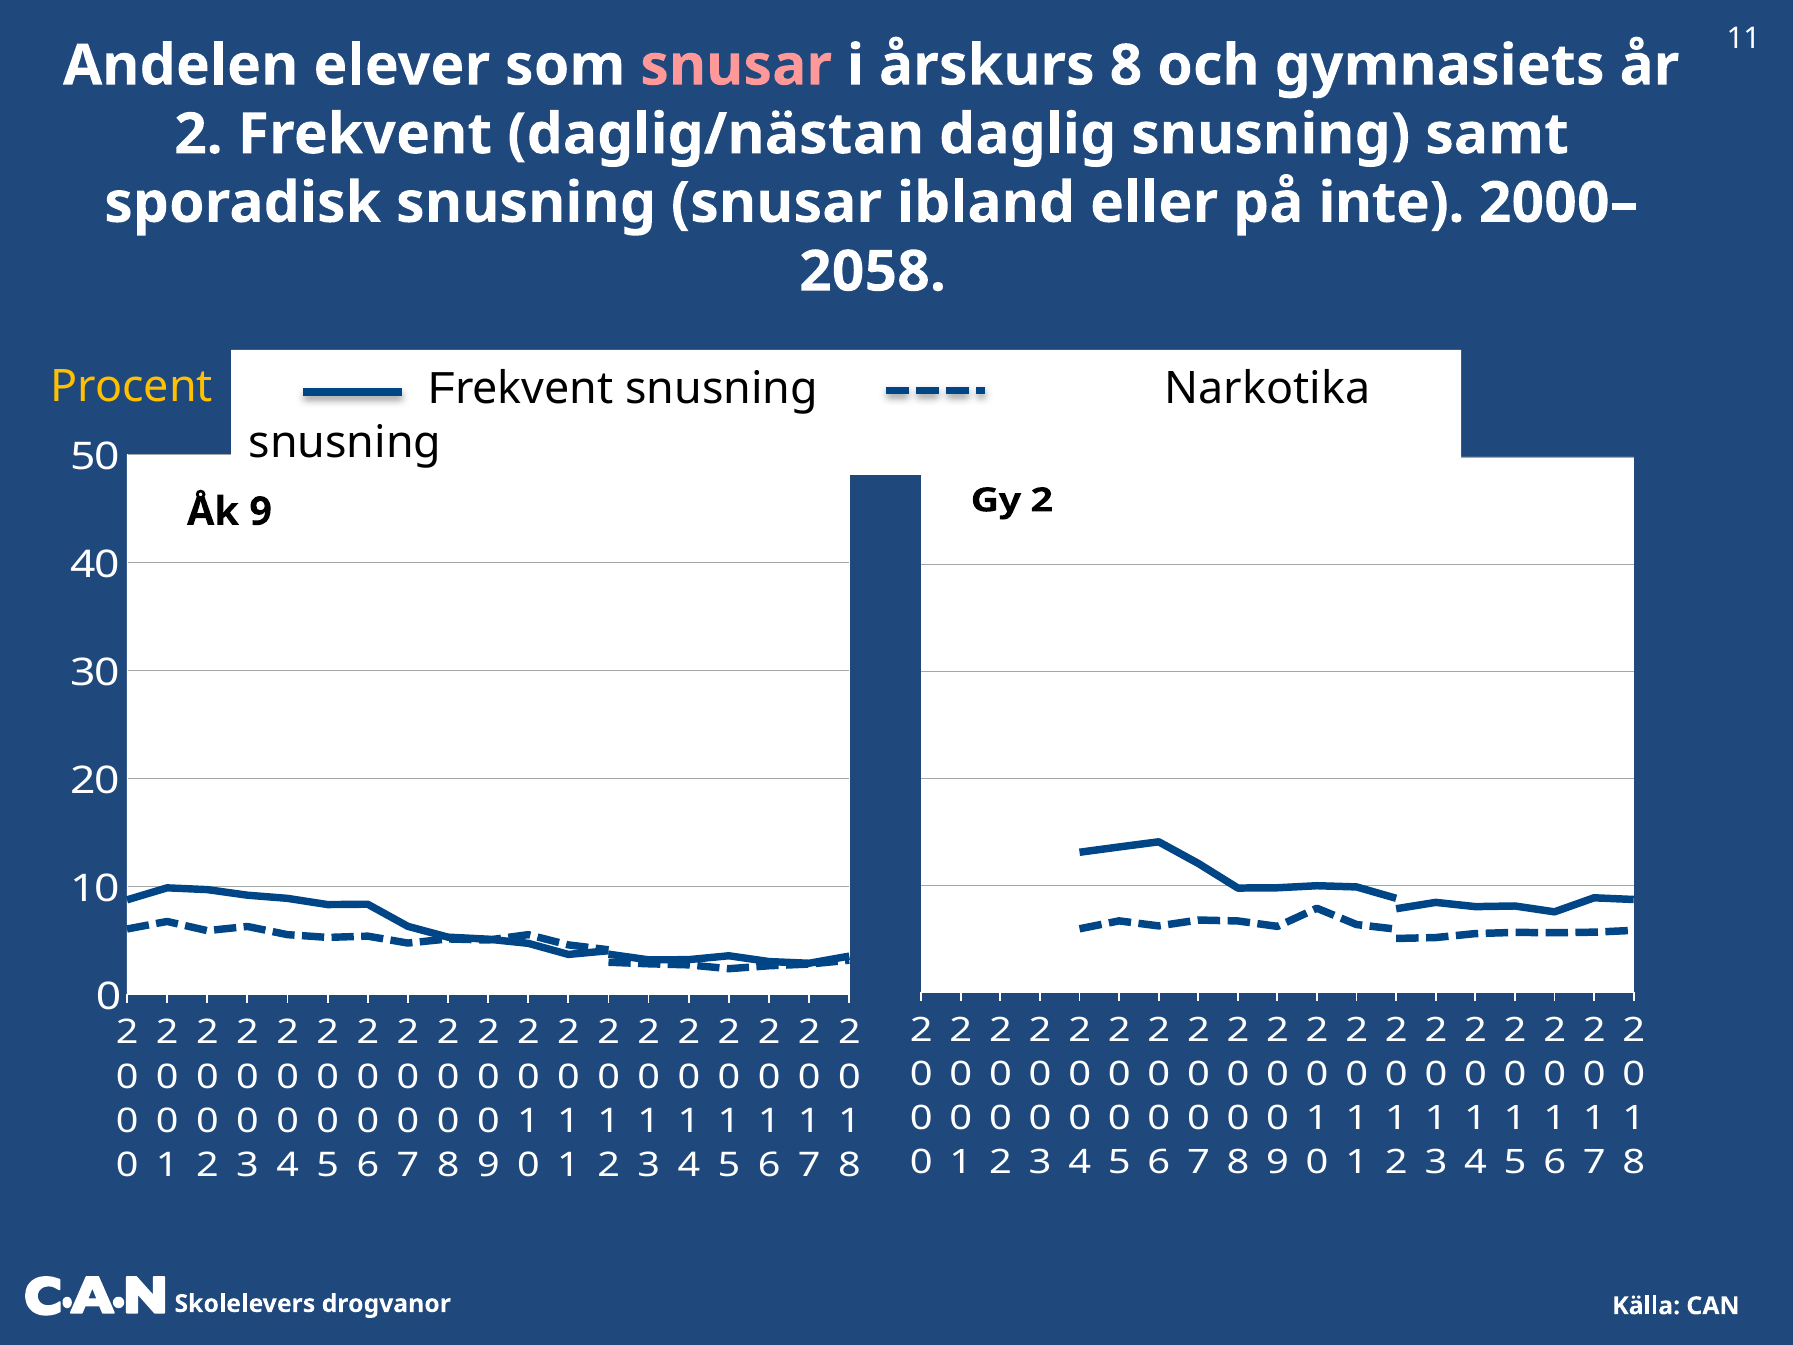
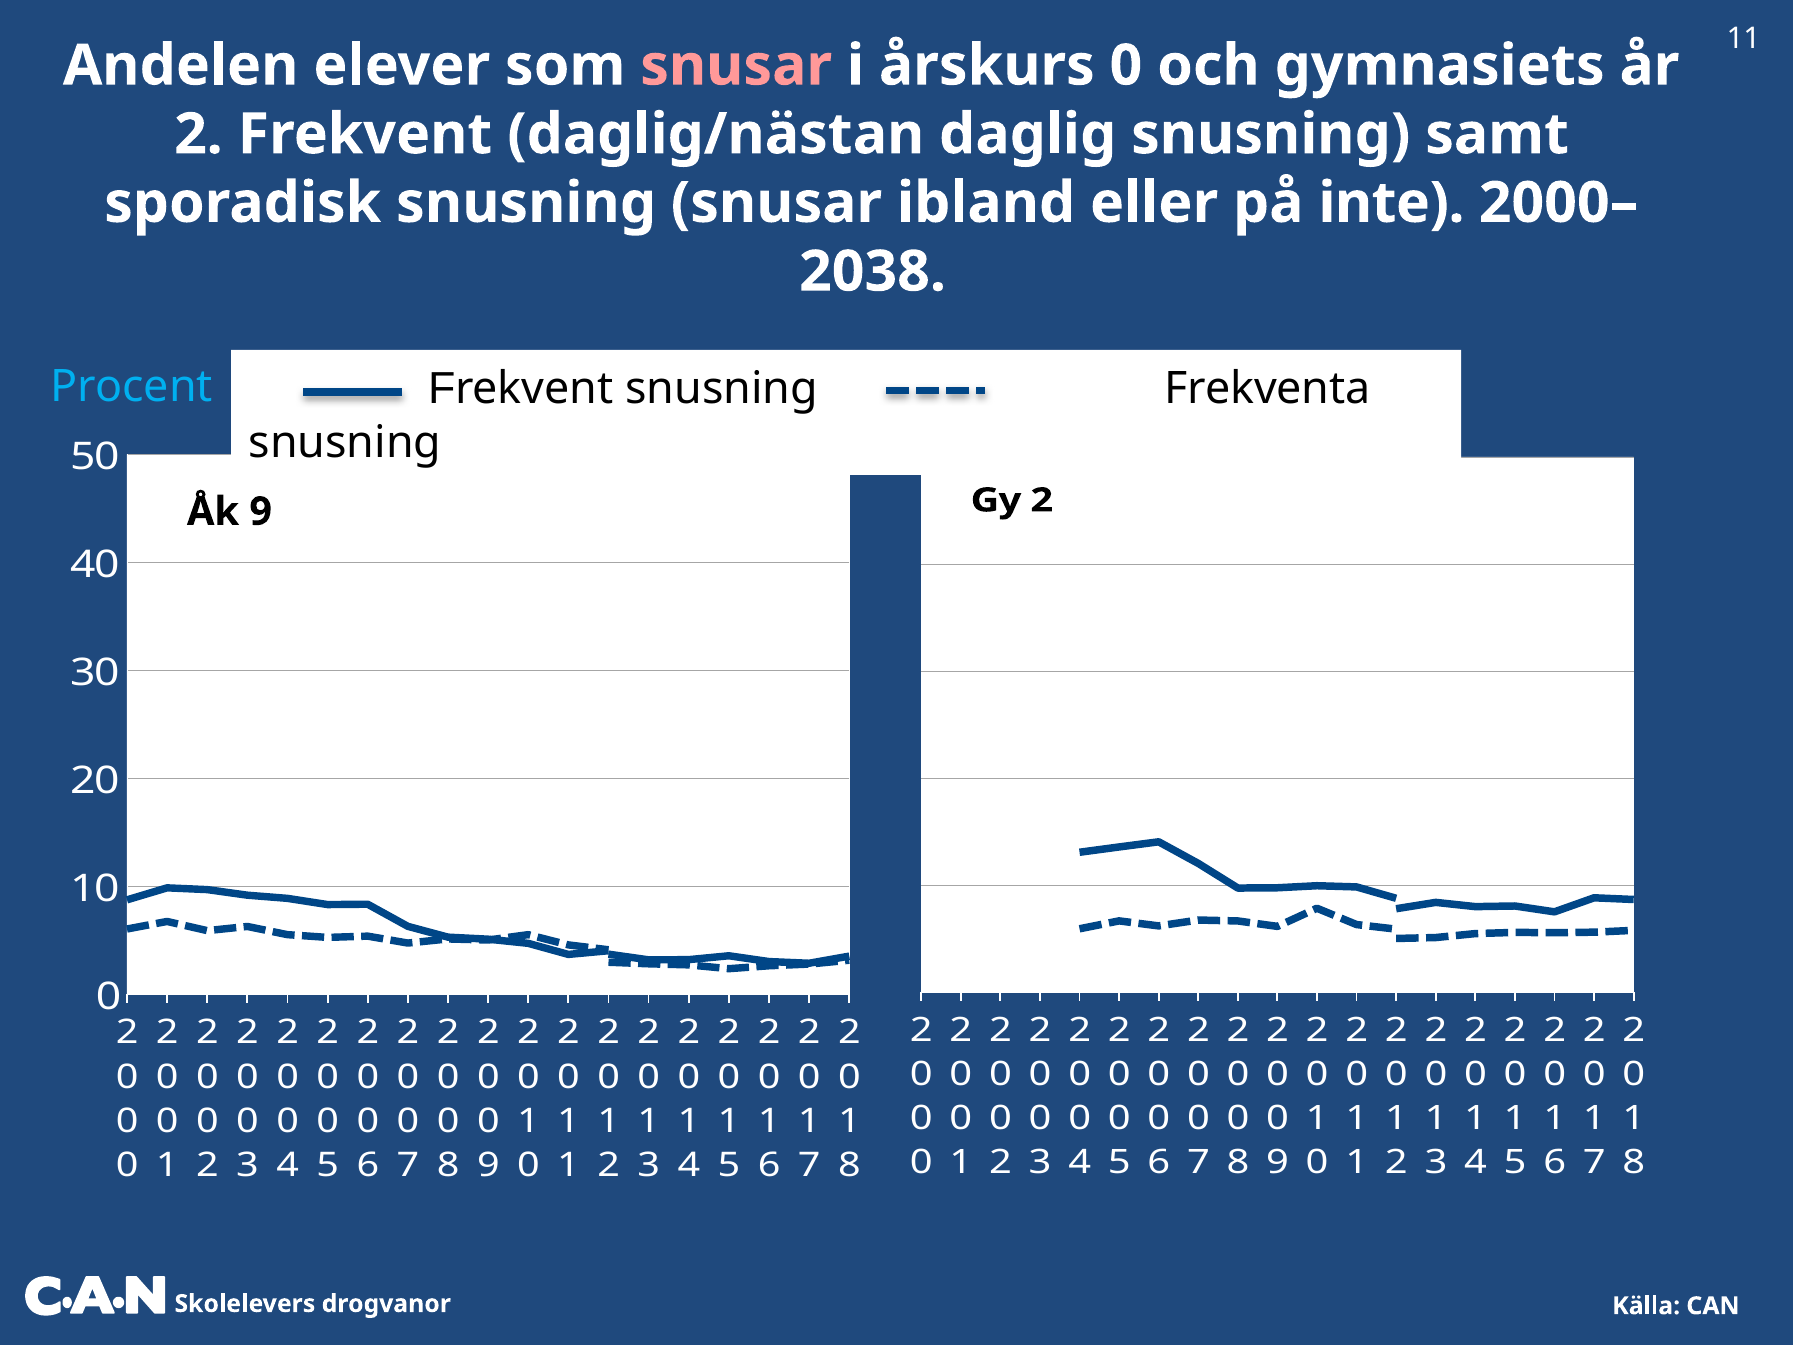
årskurs 8: 8 -> 0
2058: 2058 -> 2038
Narkotika: Narkotika -> Frekventa
Procent colour: yellow -> light blue
